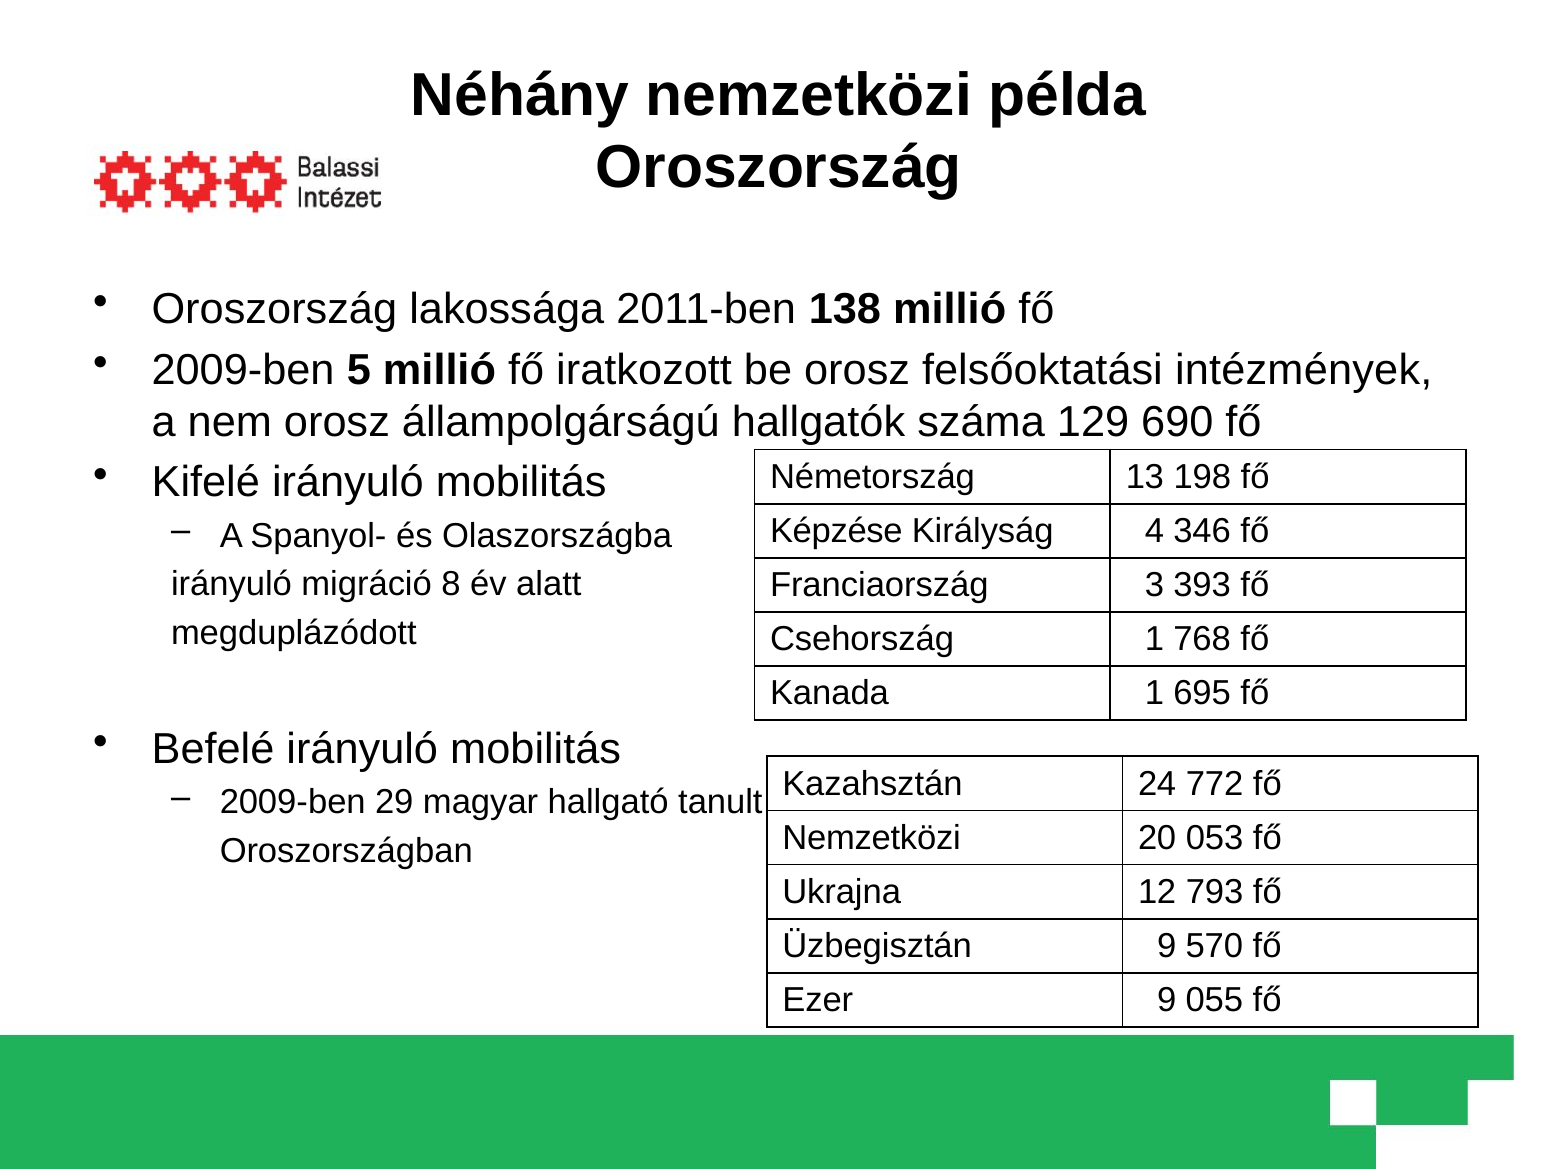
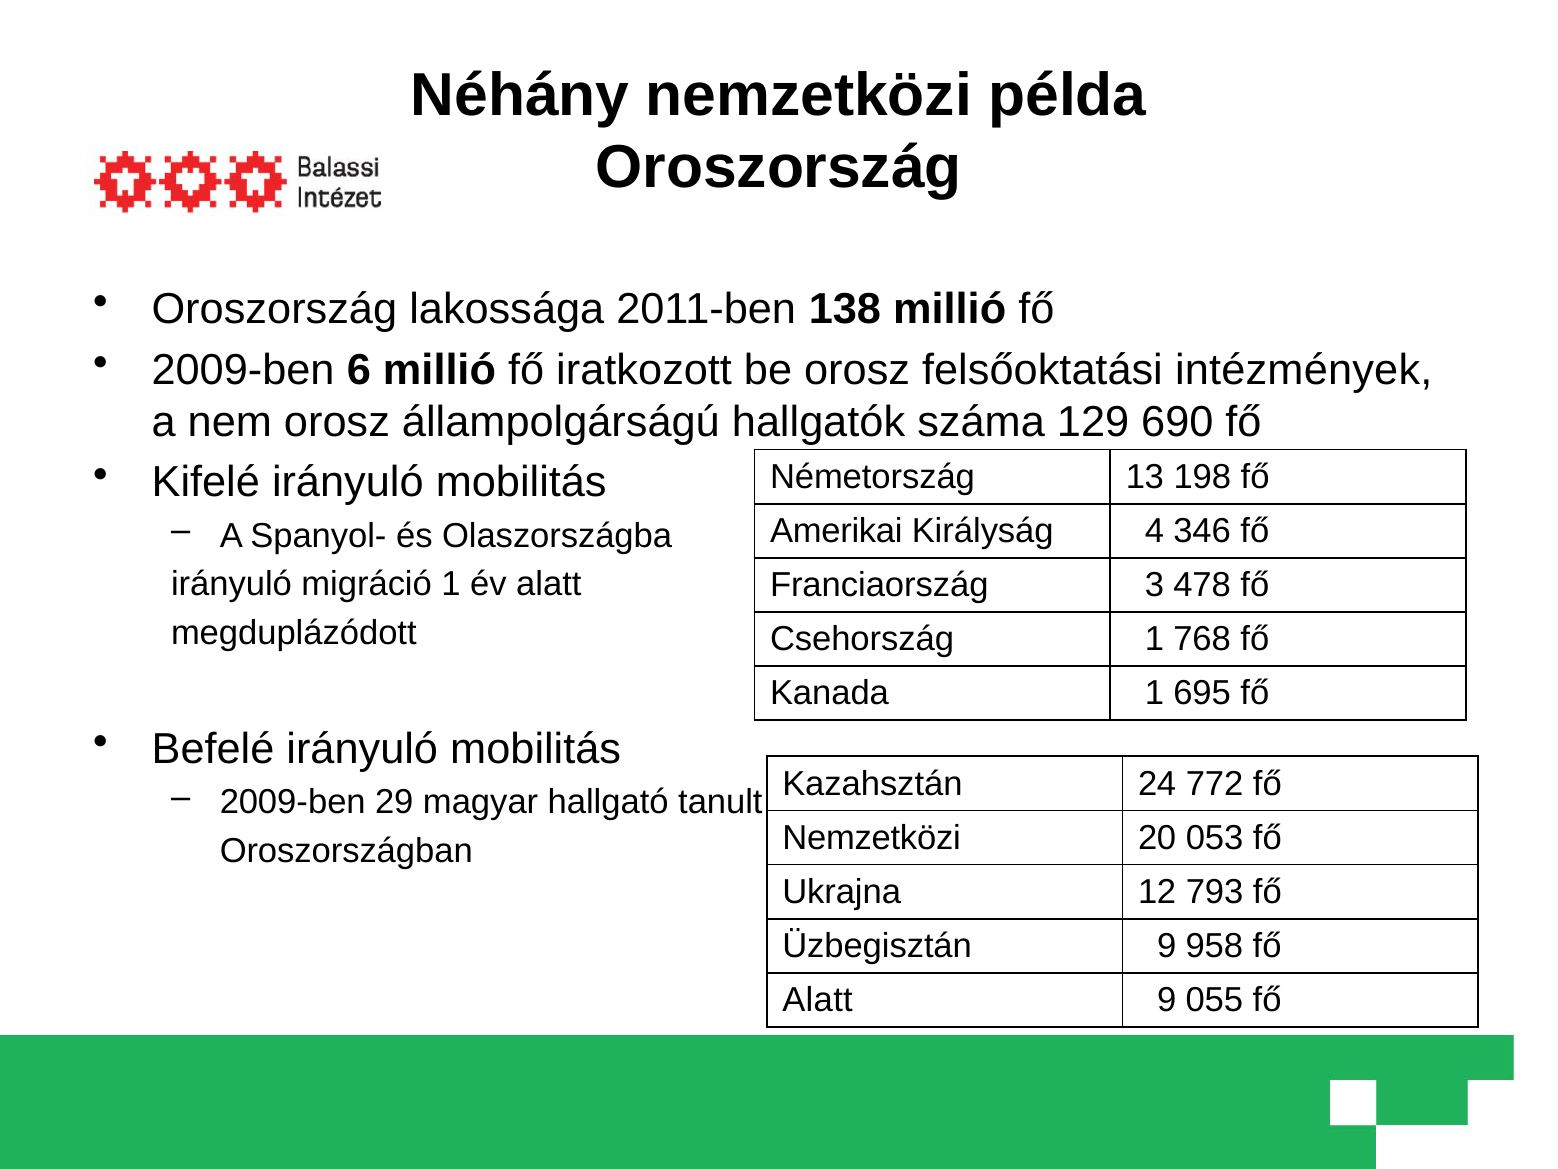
5: 5 -> 6
Képzése: Képzése -> Amerikai
migráció 8: 8 -> 1
393: 393 -> 478
570: 570 -> 958
Ezer at (818, 1000): Ezer -> Alatt
